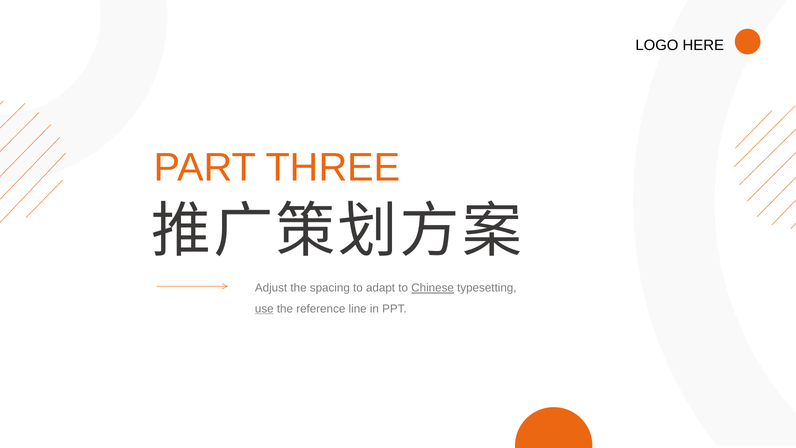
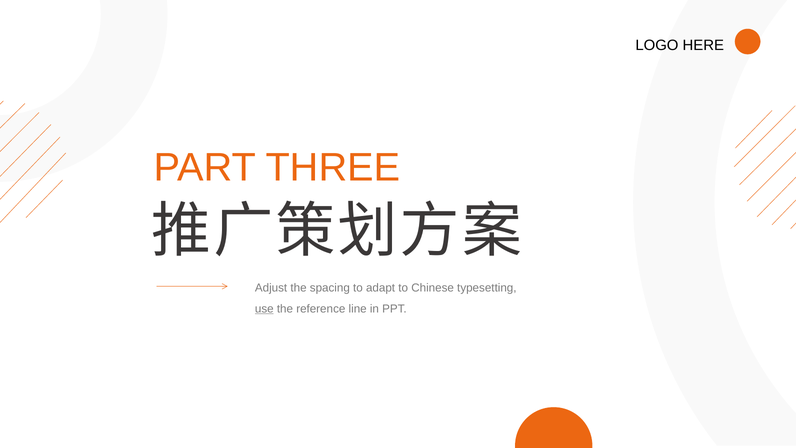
Chinese underline: present -> none
